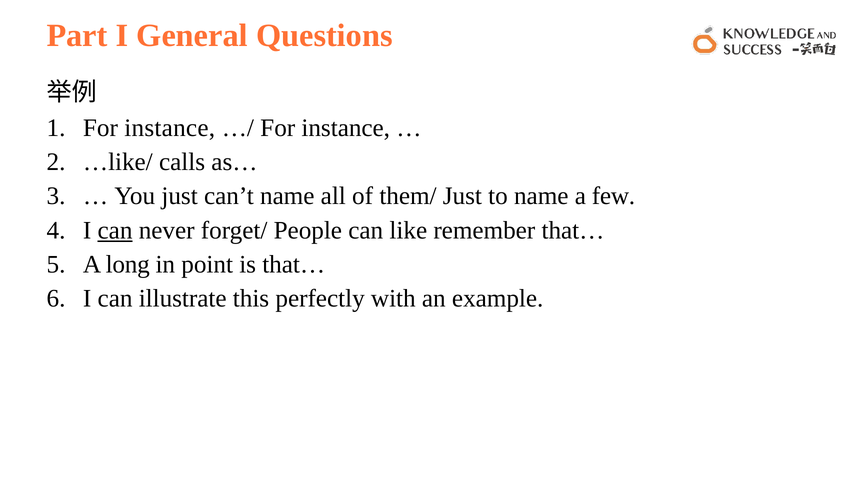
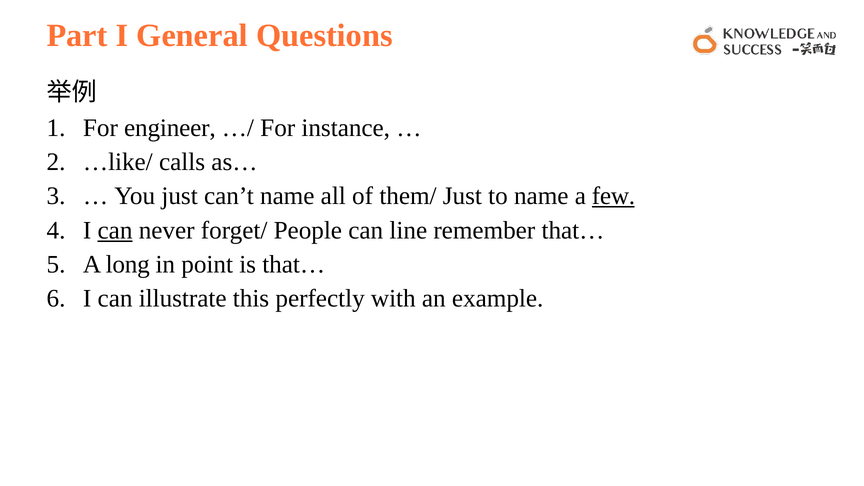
instance at (170, 128): instance -> engineer
few underline: none -> present
like: like -> line
